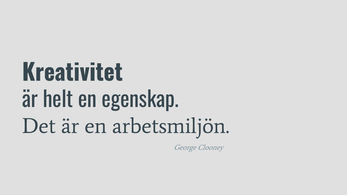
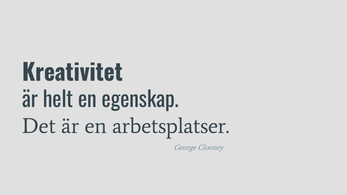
arbetsmiljön: arbetsmiljön -> arbetsplatser
